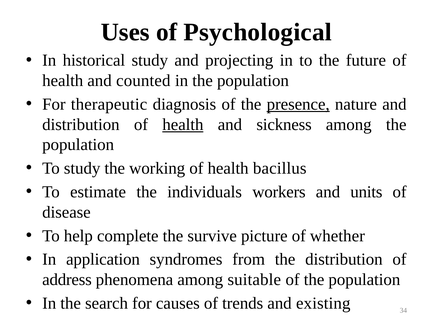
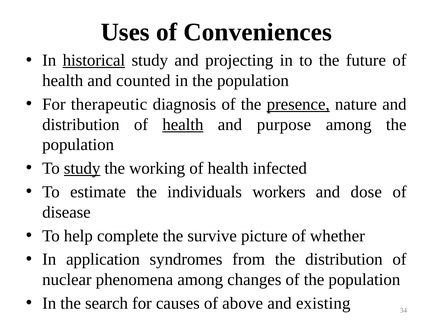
Psychological: Psychological -> Conveniences
historical underline: none -> present
sickness: sickness -> purpose
study at (82, 168) underline: none -> present
bacillus: bacillus -> infected
units: units -> dose
address: address -> nuclear
suitable: suitable -> changes
trends: trends -> above
